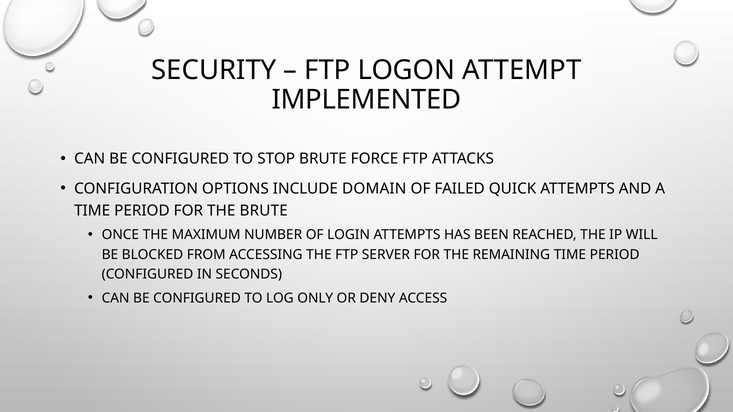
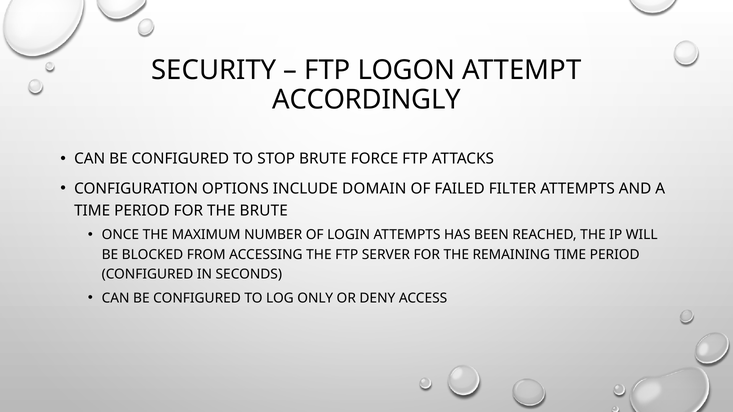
IMPLEMENTED: IMPLEMENTED -> ACCORDINGLY
QUICK: QUICK -> FILTER
